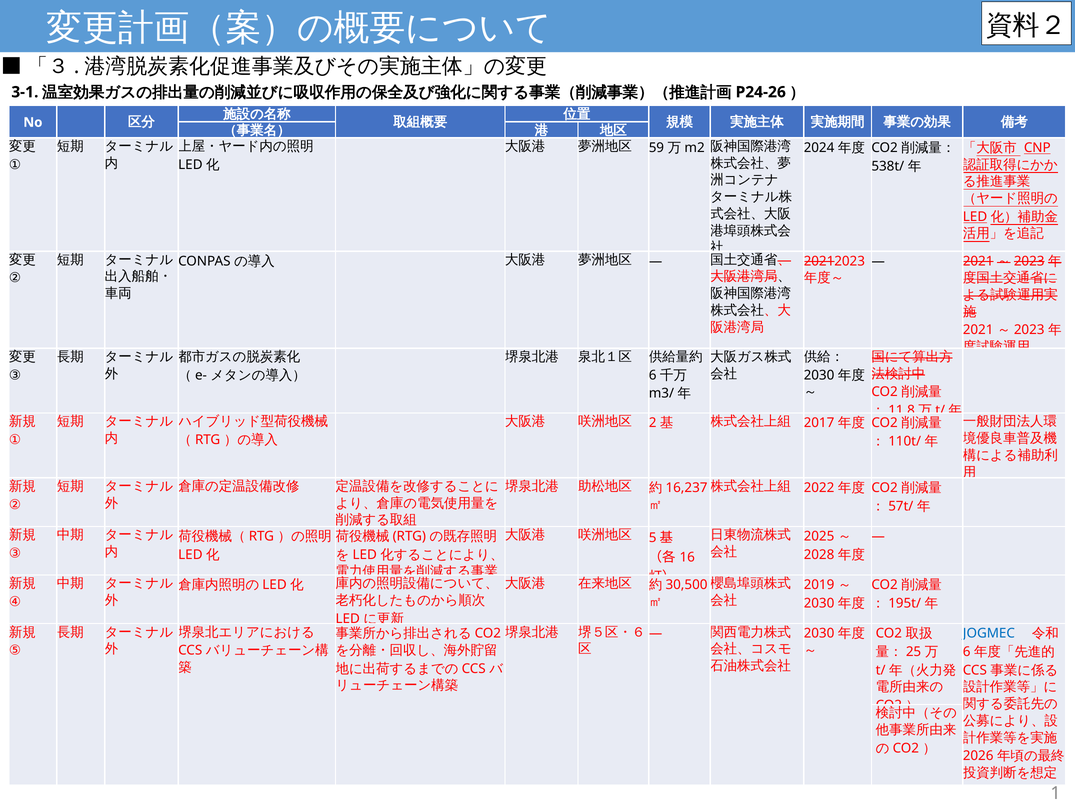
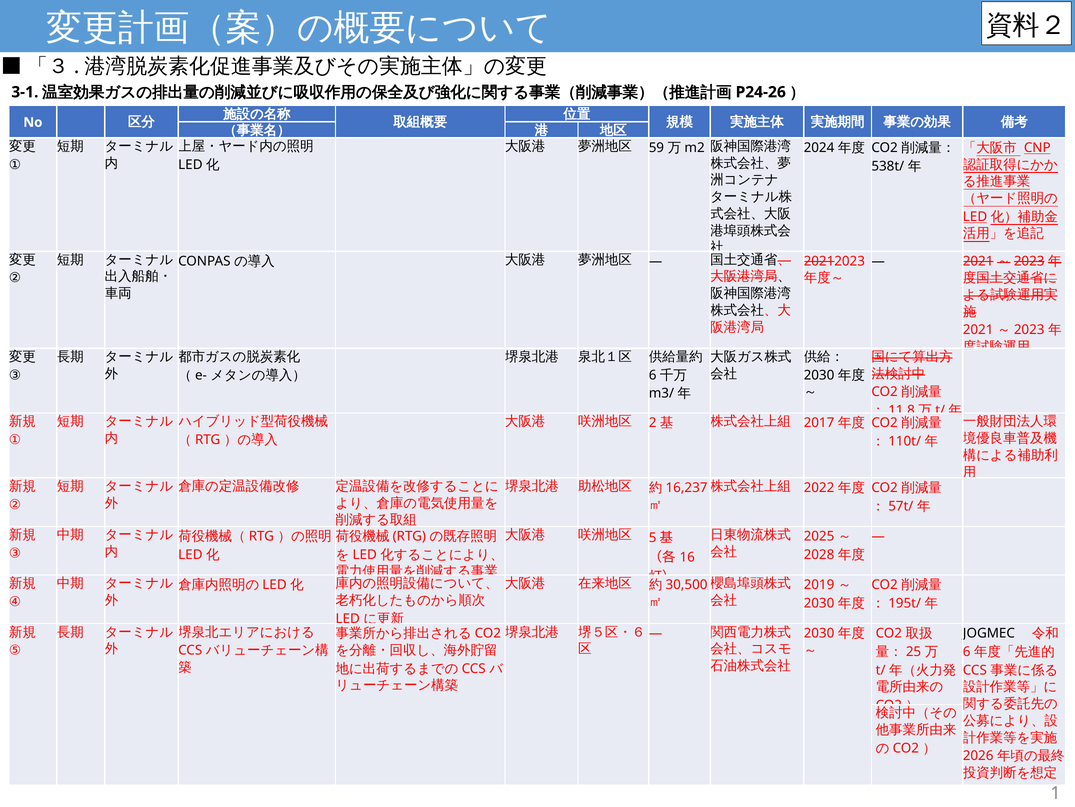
JOGMEC colour: blue -> black
